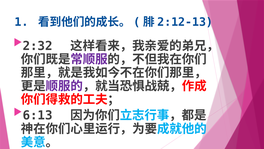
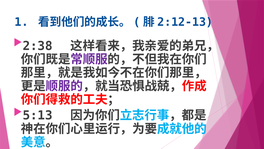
2:32: 2:32 -> 2:38
6:13: 6:13 -> 5:13
